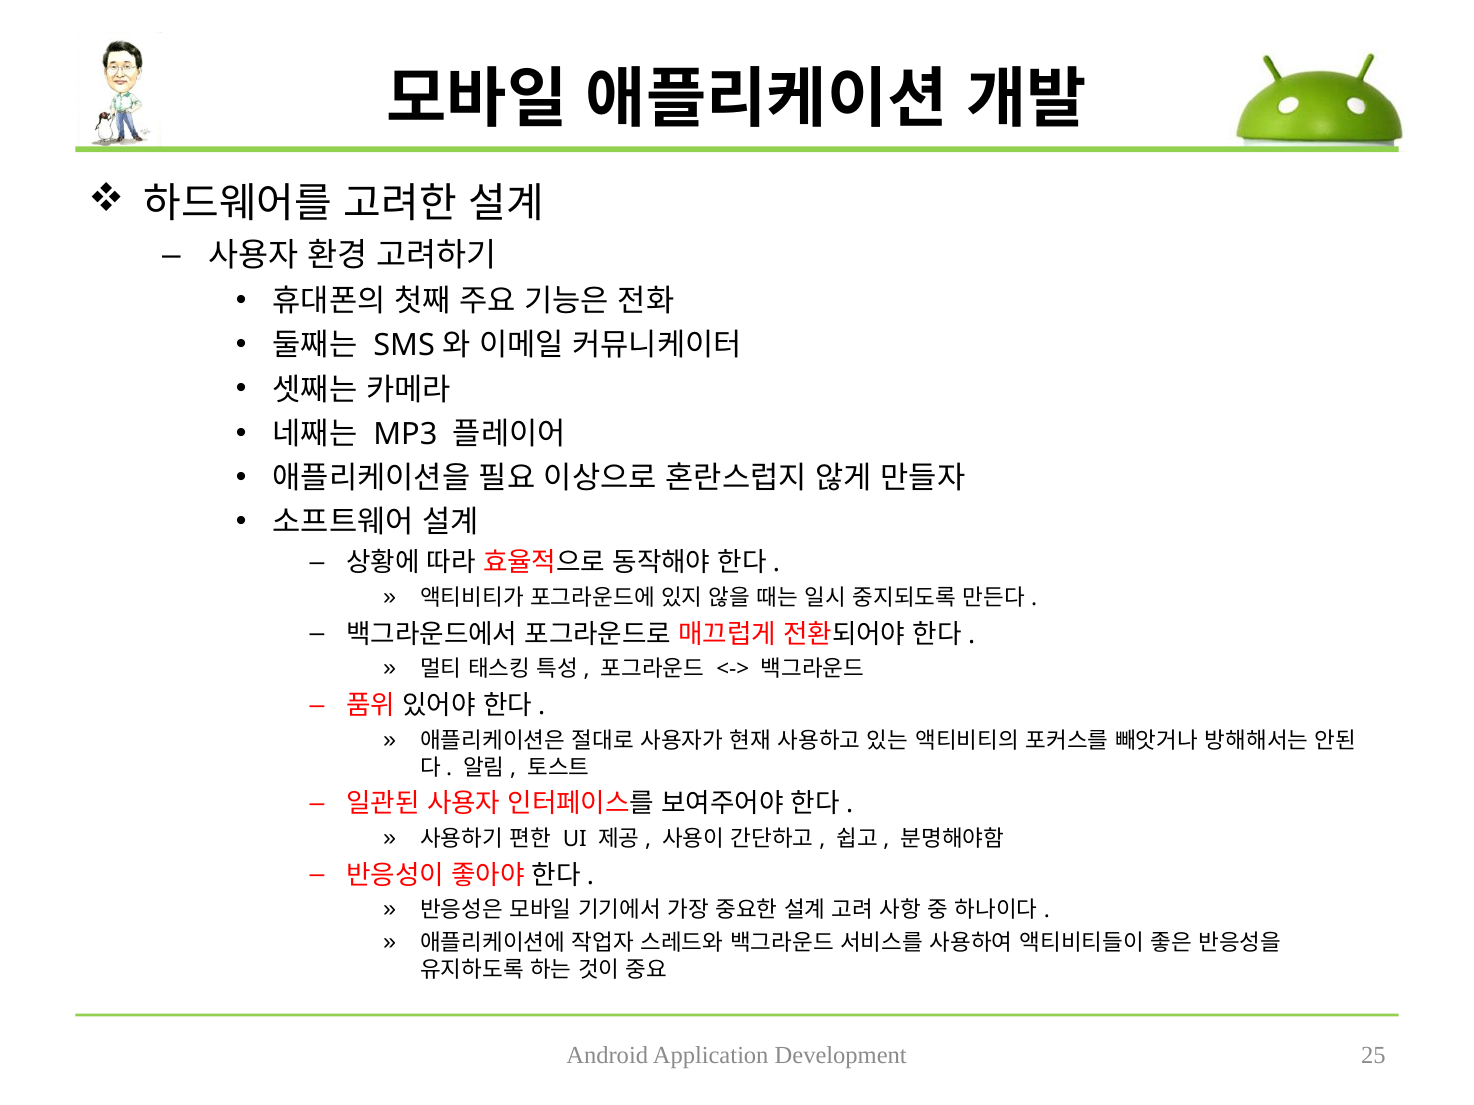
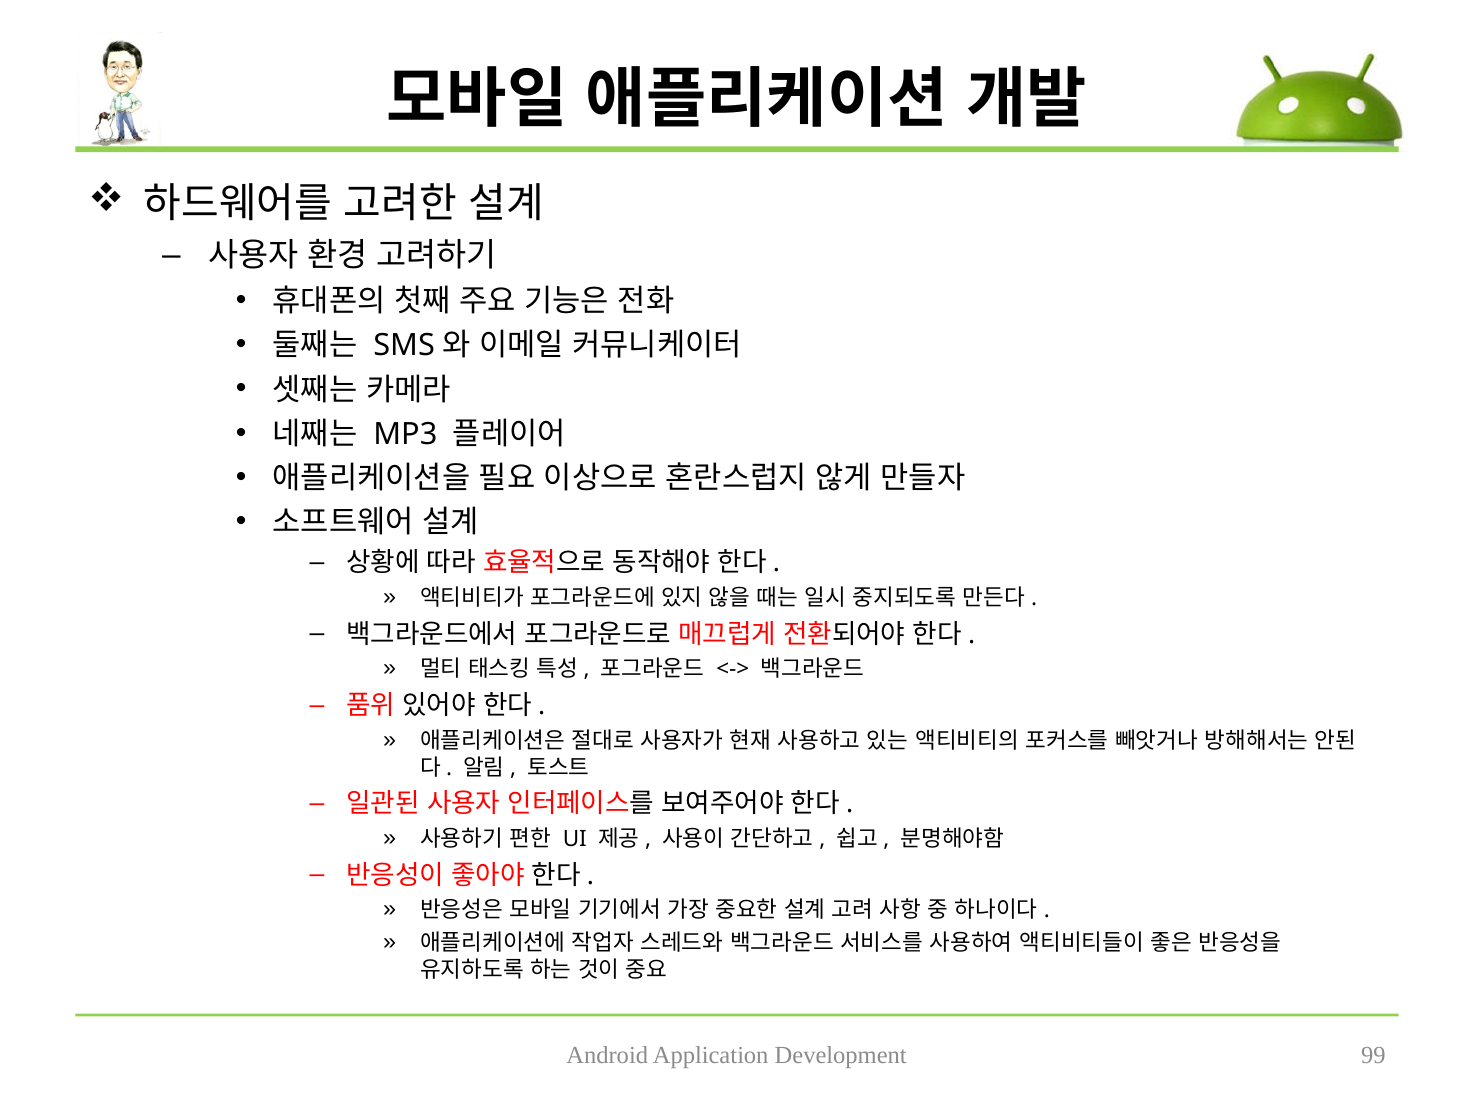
25: 25 -> 99
